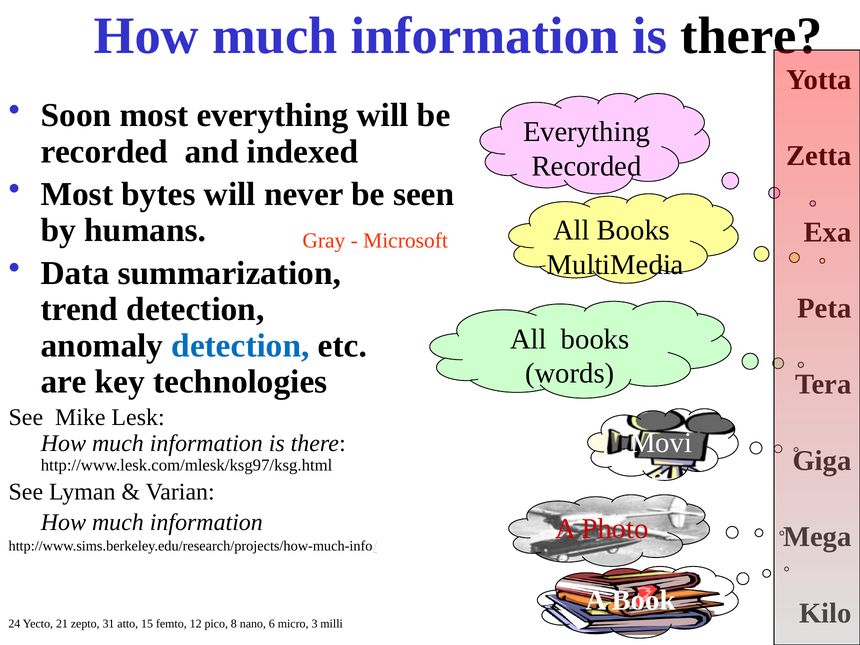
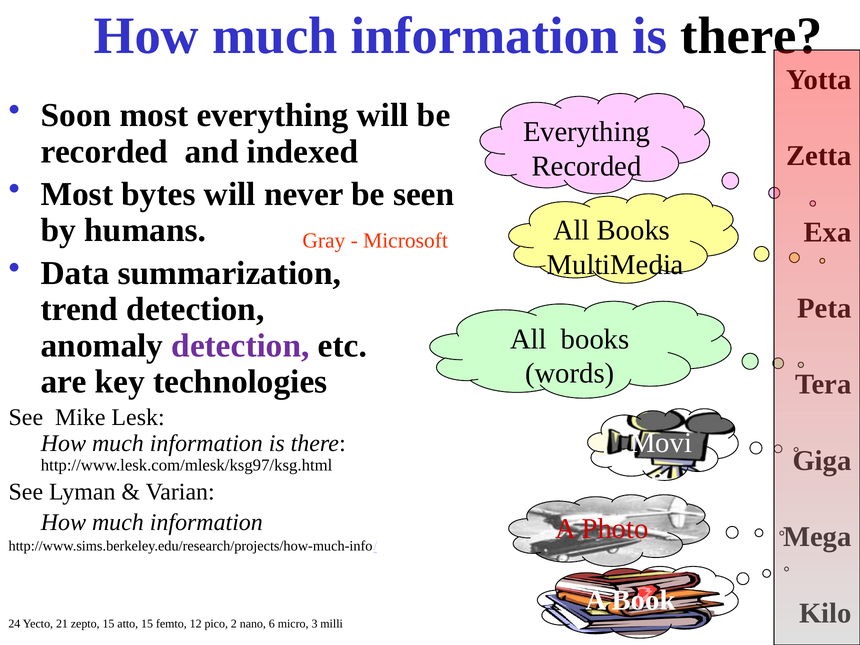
detection at (241, 346) colour: blue -> purple
zepto 31: 31 -> 15
8: 8 -> 2
